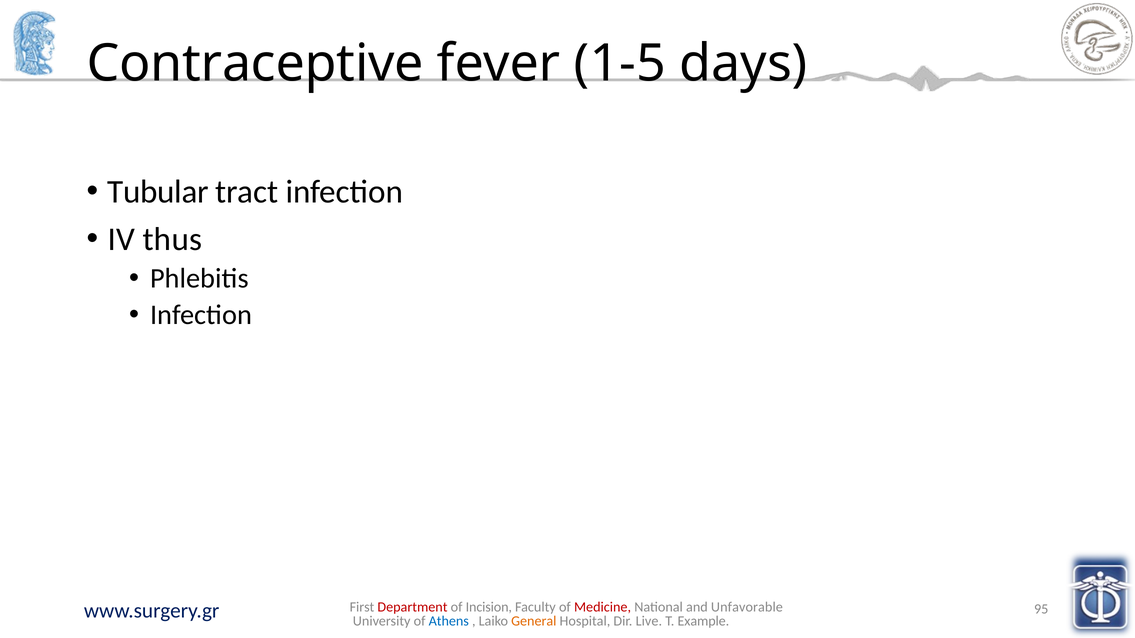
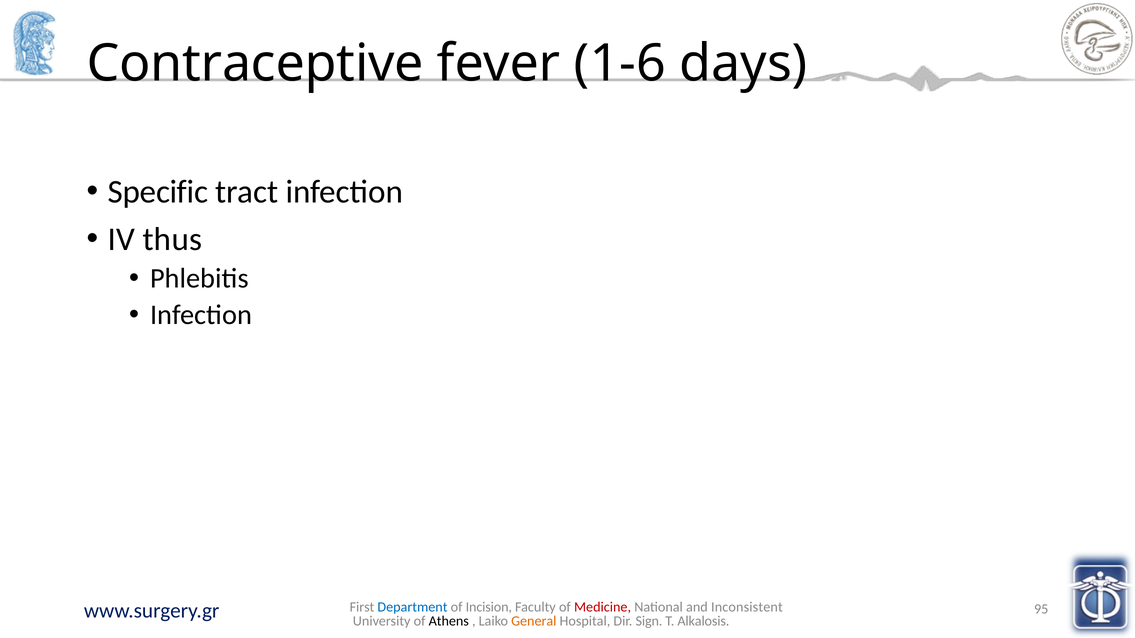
1-5: 1-5 -> 1-6
Tubular: Tubular -> Specific
Department colour: red -> blue
Unfavorable: Unfavorable -> Inconsistent
Athens colour: blue -> black
Live: Live -> Sign
Example: Example -> Alkalosis
